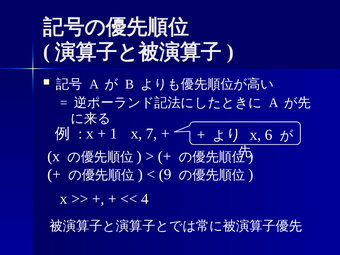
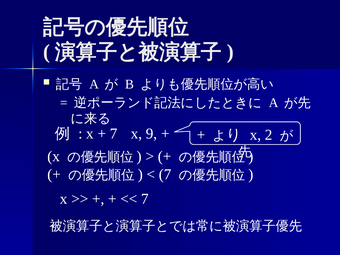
6: 6 -> 2
1 at (114, 134): 1 -> 7
7: 7 -> 9
9 at (165, 174): 9 -> 7
4 at (145, 199): 4 -> 7
